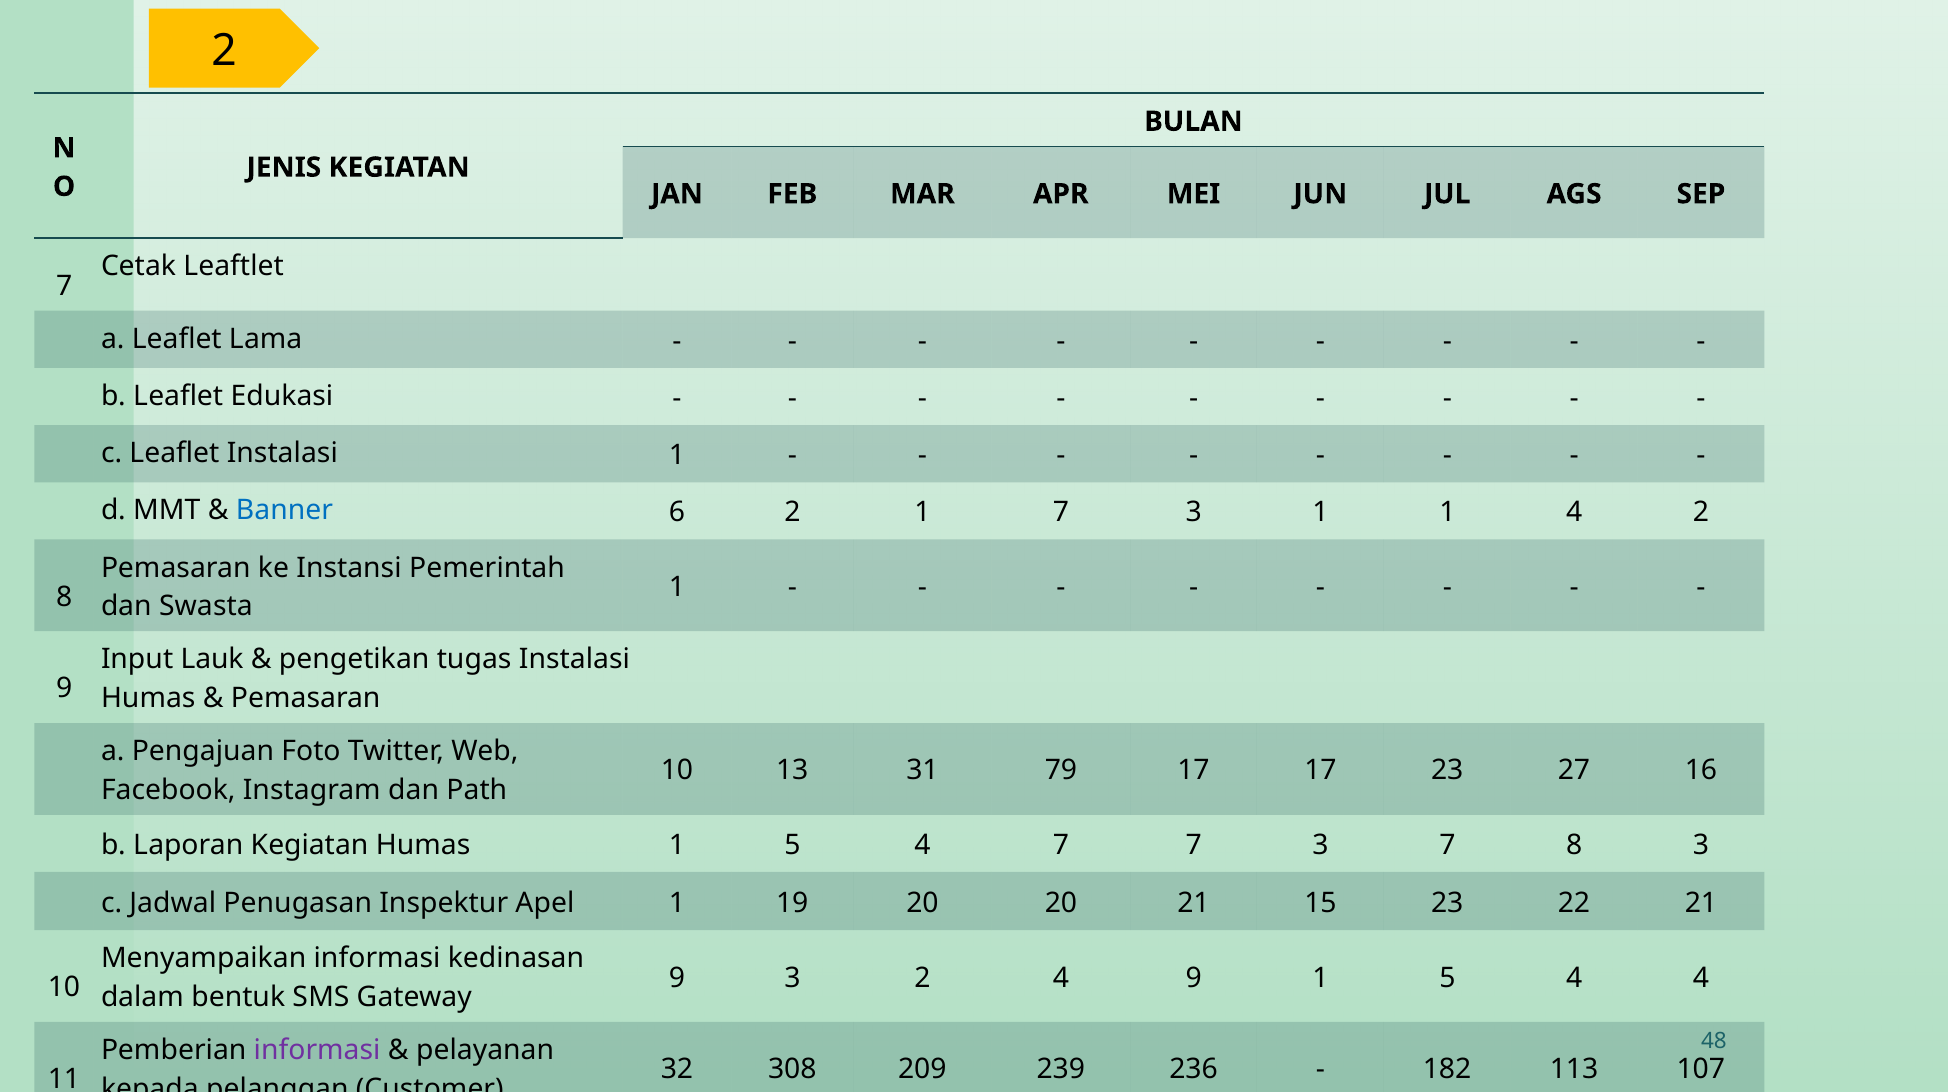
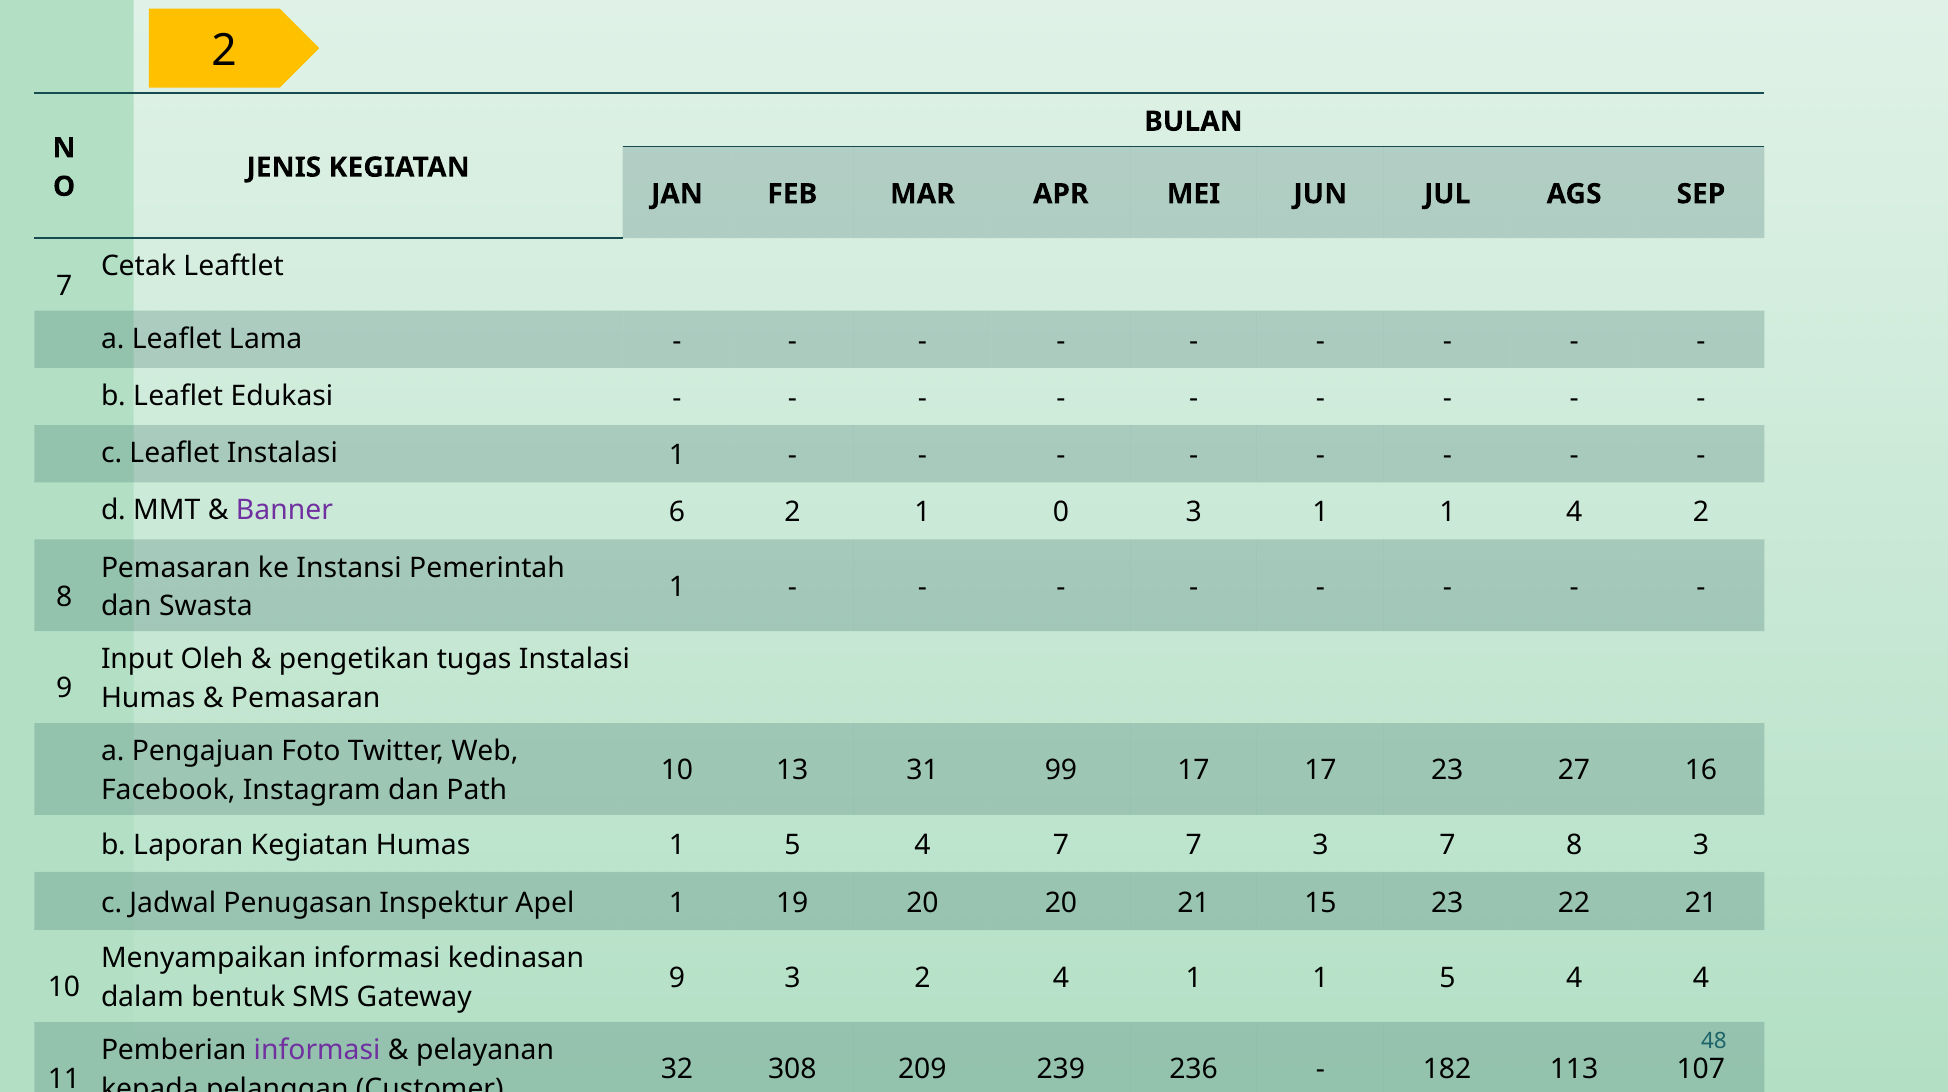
Banner colour: blue -> purple
1 7: 7 -> 0
Lauk: Lauk -> Oleh
79: 79 -> 99
4 9: 9 -> 1
